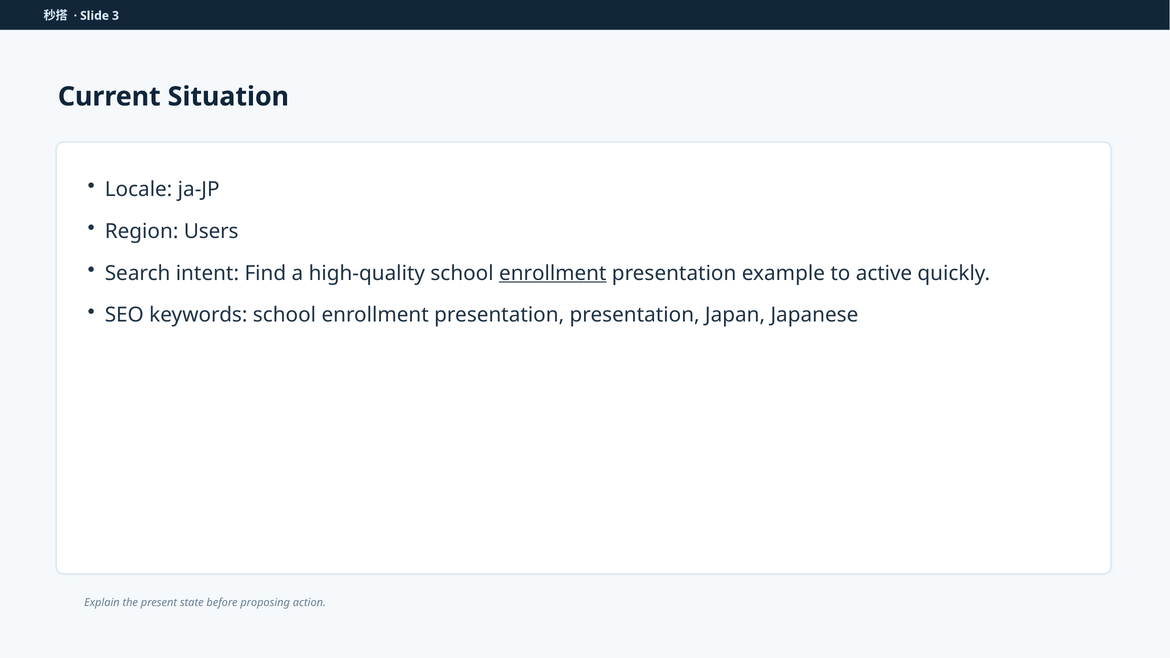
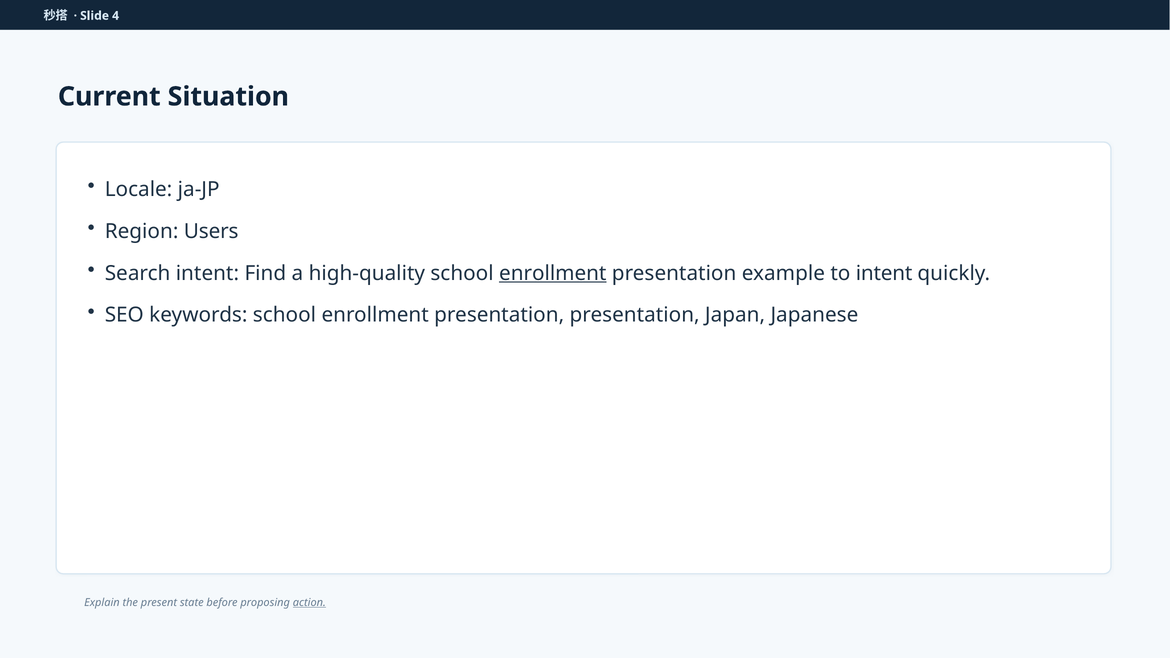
3: 3 -> 4
to active: active -> intent
action underline: none -> present
